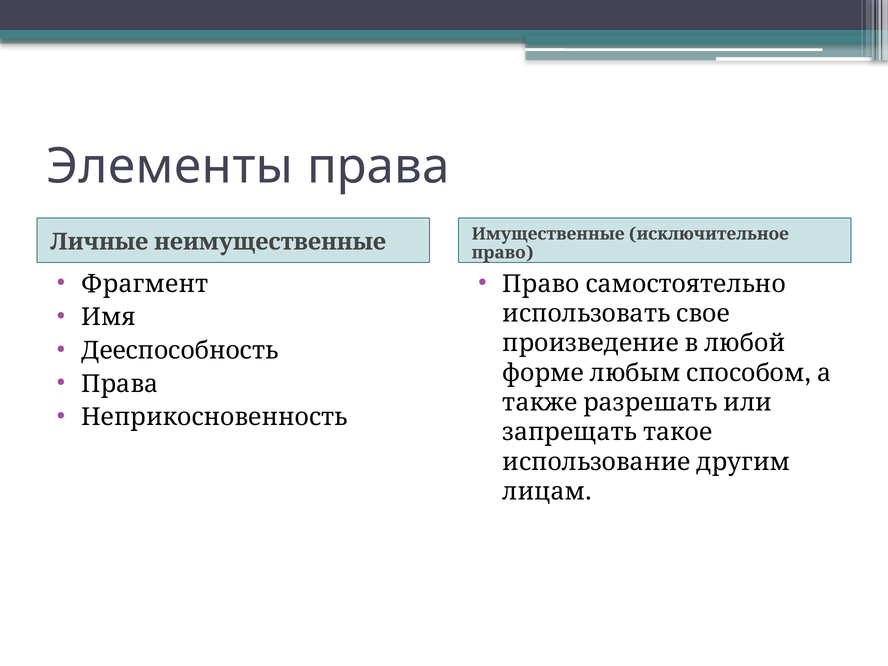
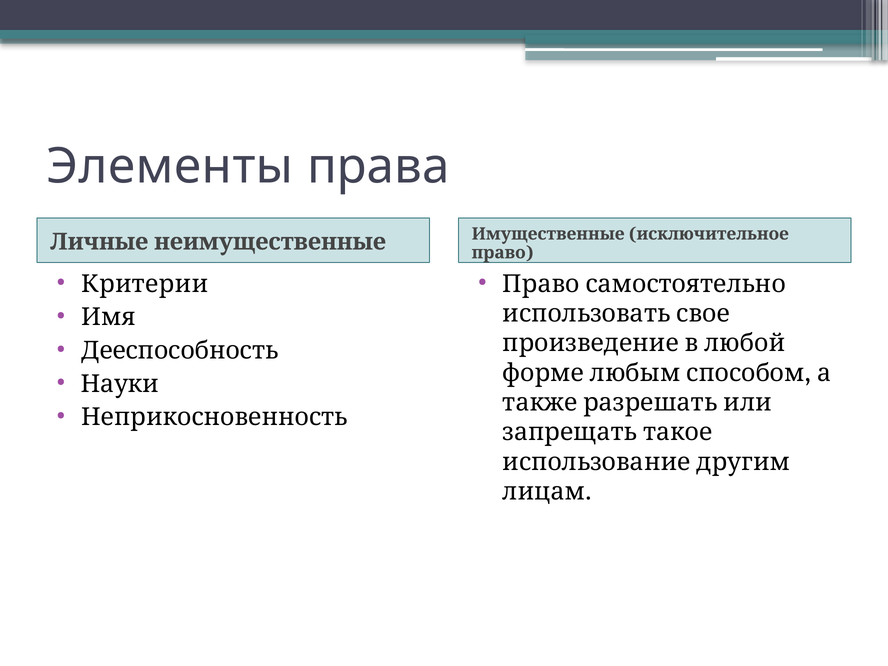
Фрагмент: Фрагмент -> Критерии
Права at (120, 384): Права -> Науки
